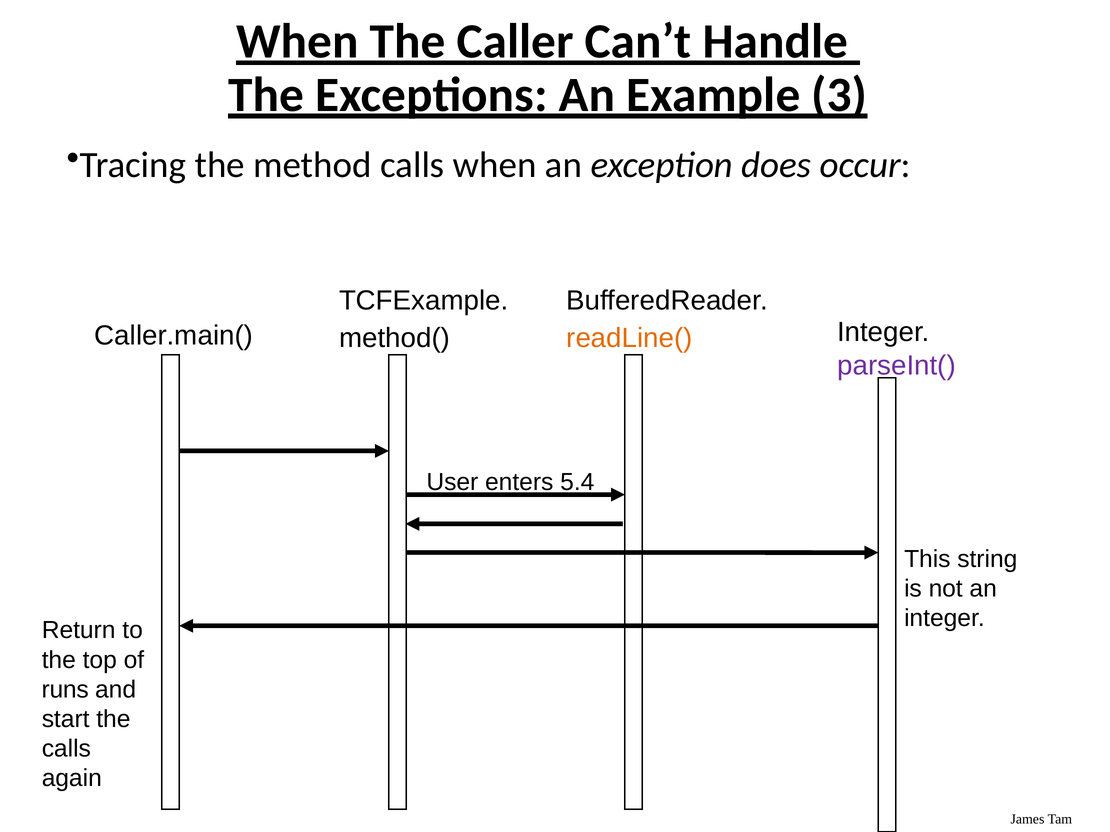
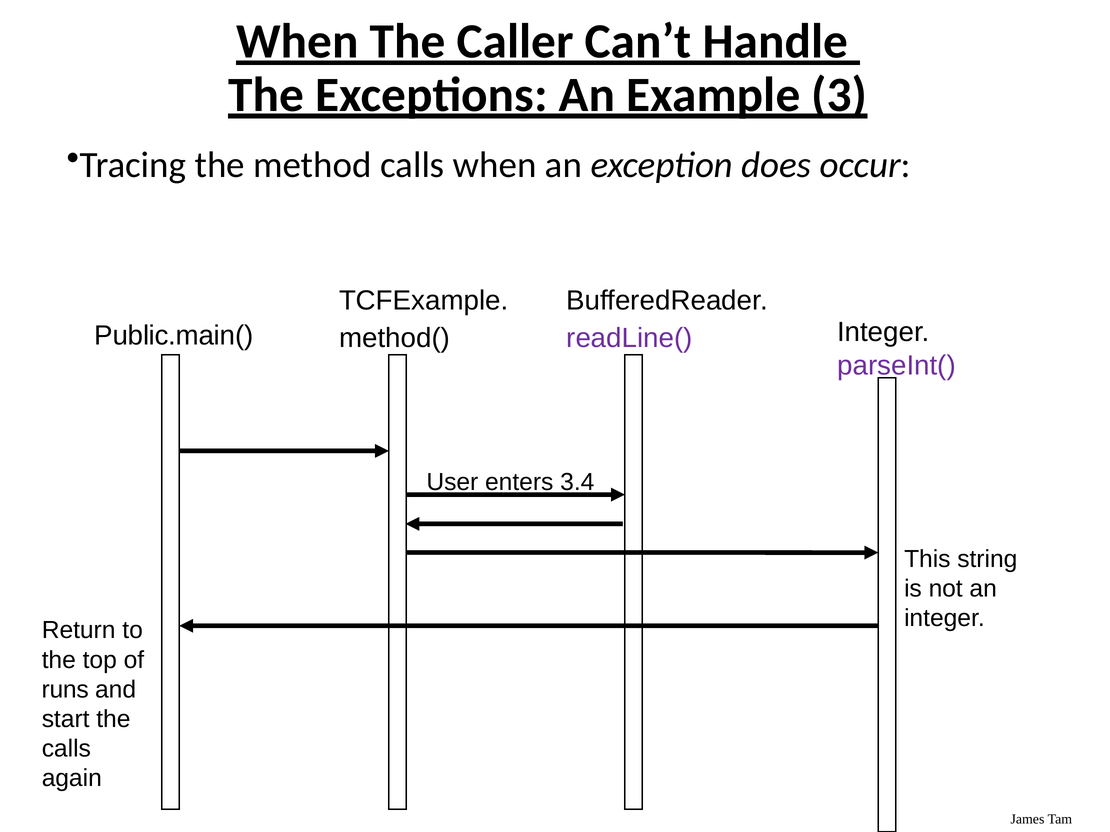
Caller.main(: Caller.main( -> Public.main(
readLine( colour: orange -> purple
5.4: 5.4 -> 3.4
